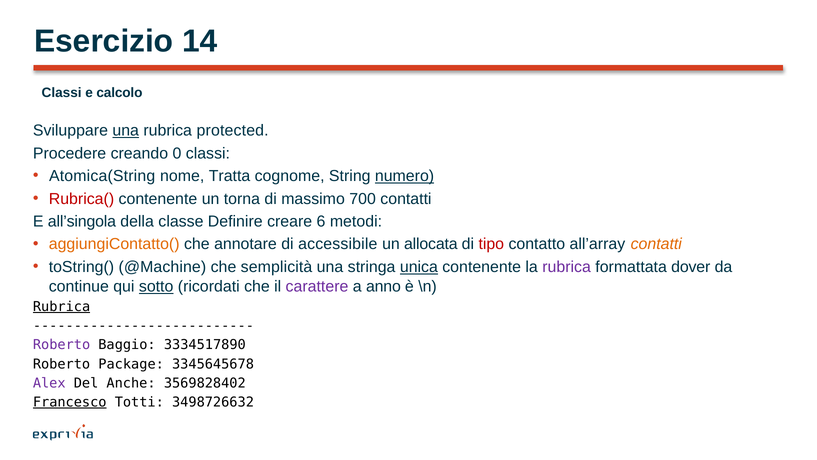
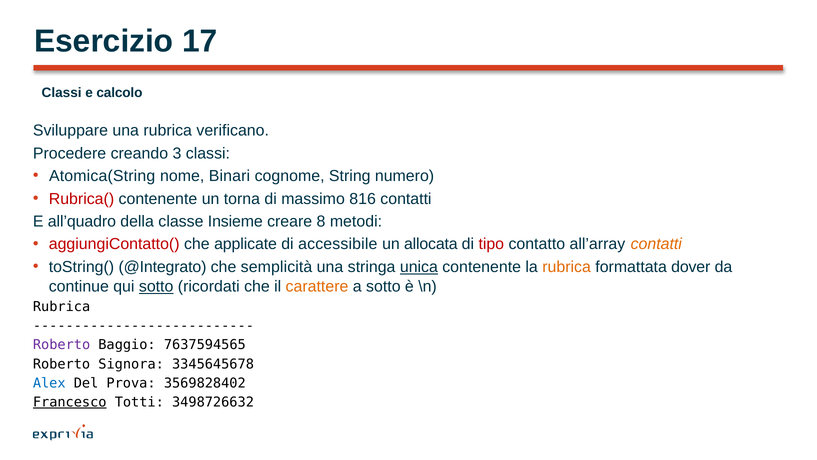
14: 14 -> 17
una at (126, 130) underline: present -> none
protected: protected -> verificano
0: 0 -> 3
Tratta: Tratta -> Binari
numero underline: present -> none
700: 700 -> 816
all’singola: all’singola -> all’quadro
Definire: Definire -> Insieme
6: 6 -> 8
aggiungiContatto( colour: orange -> red
annotare: annotare -> applicate
@Machine: @Machine -> @Integrato
rubrica at (567, 267) colour: purple -> orange
carattere colour: purple -> orange
a anno: anno -> sotto
Rubrica at (62, 307) underline: present -> none
3334517890: 3334517890 -> 7637594565
Package: Package -> Signora
Alex colour: purple -> blue
Anche: Anche -> Prova
